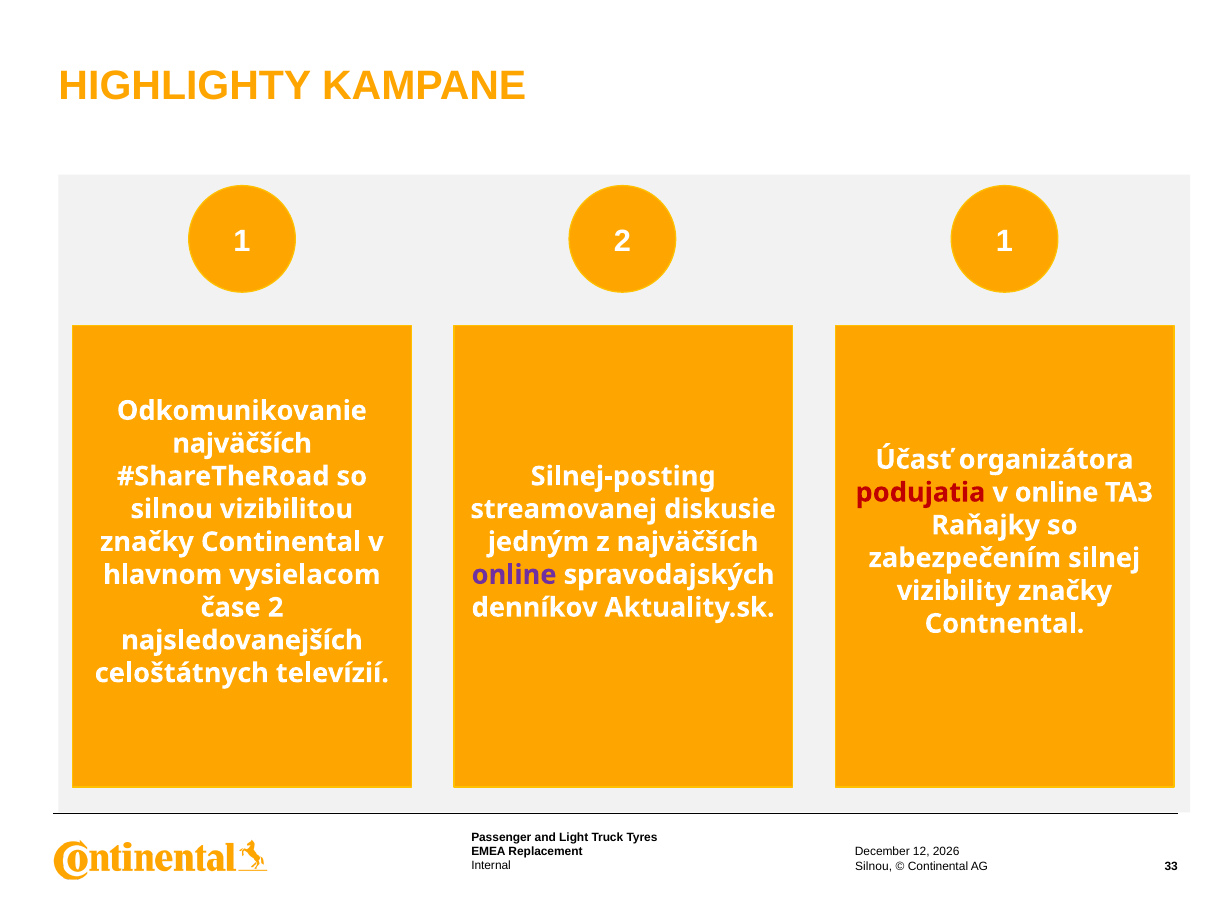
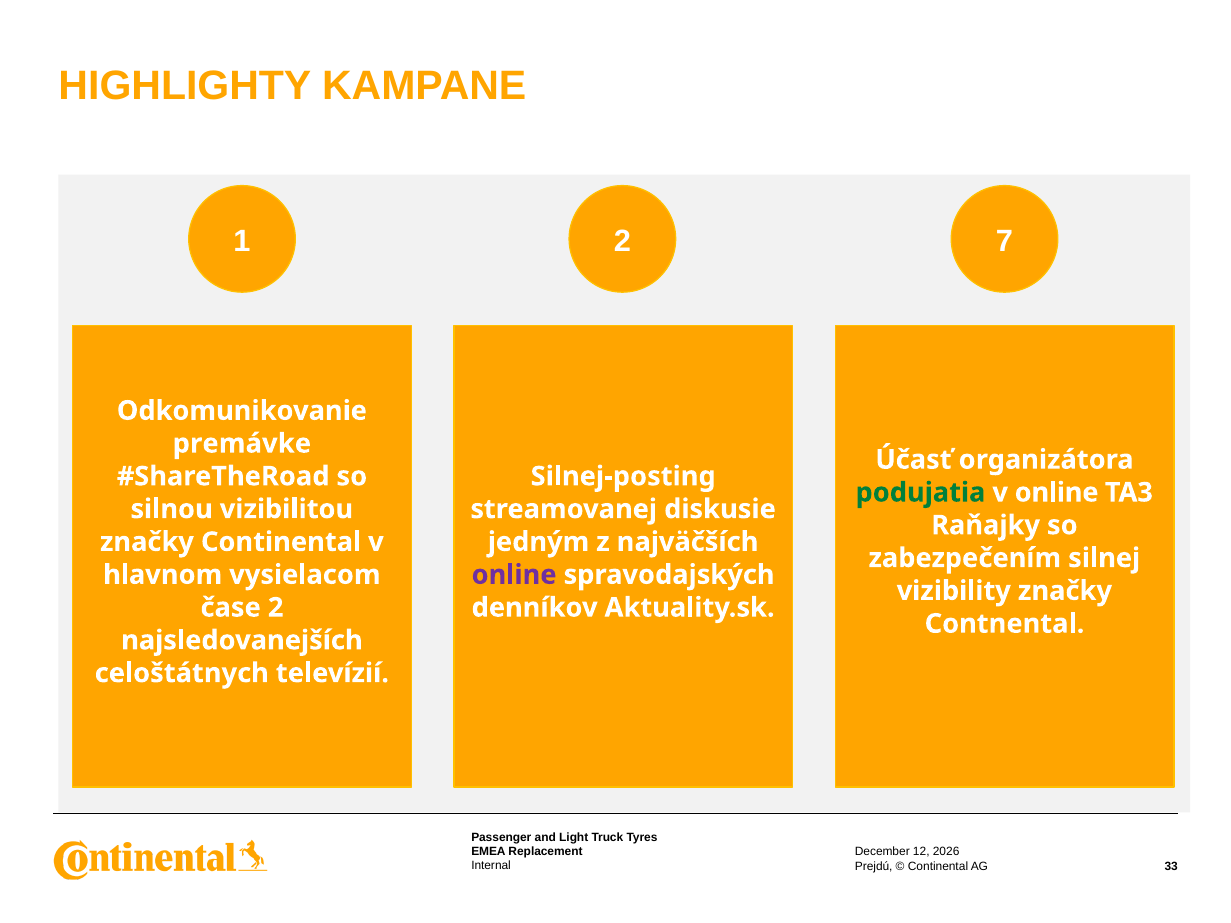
1 1: 1 -> 7
najväčších at (242, 444): najväčších -> premávke
podujatia colour: red -> green
Silnou at (874, 866): Silnou -> Prejdú
